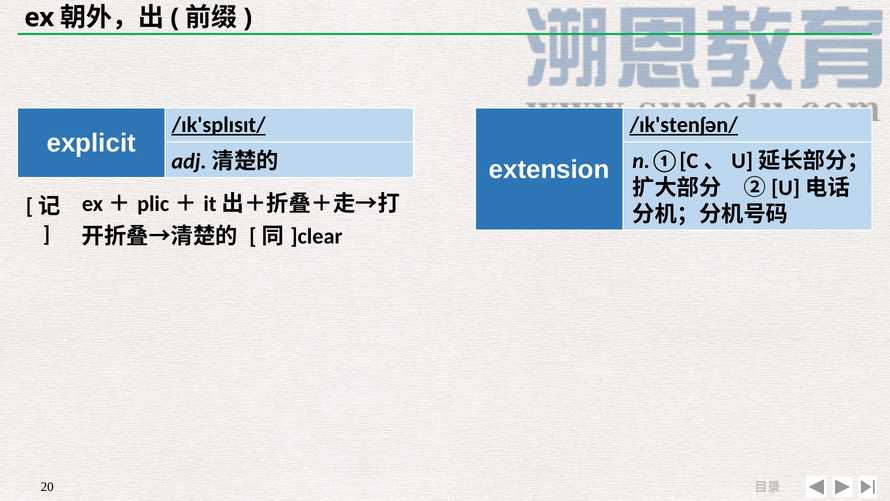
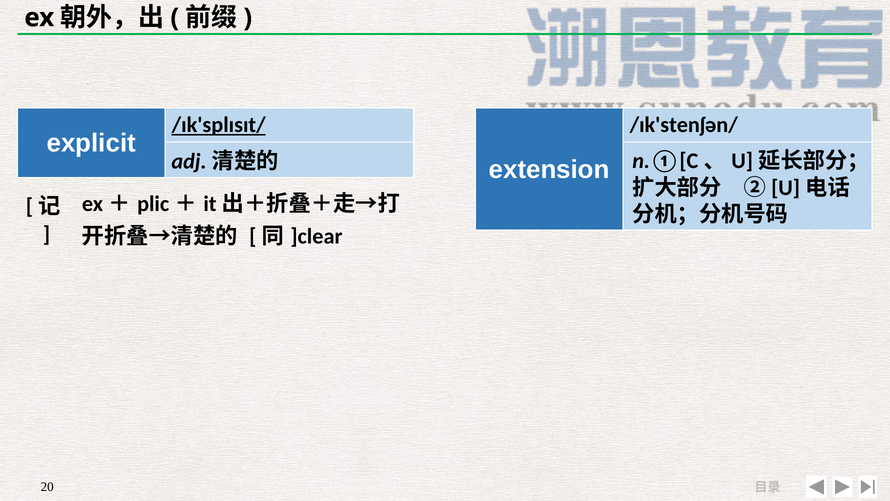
/ɪk'stenʃən/ underline: present -> none
